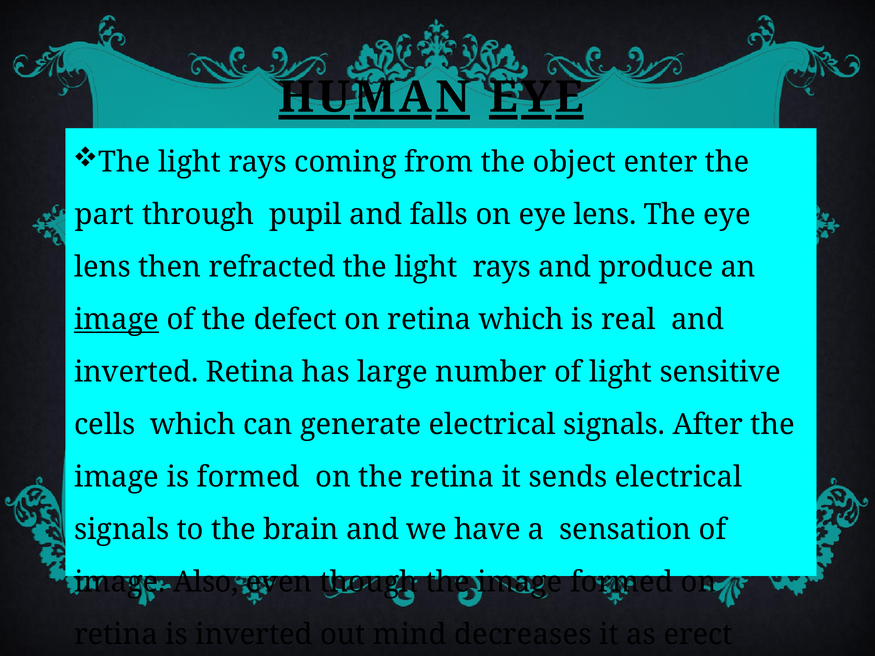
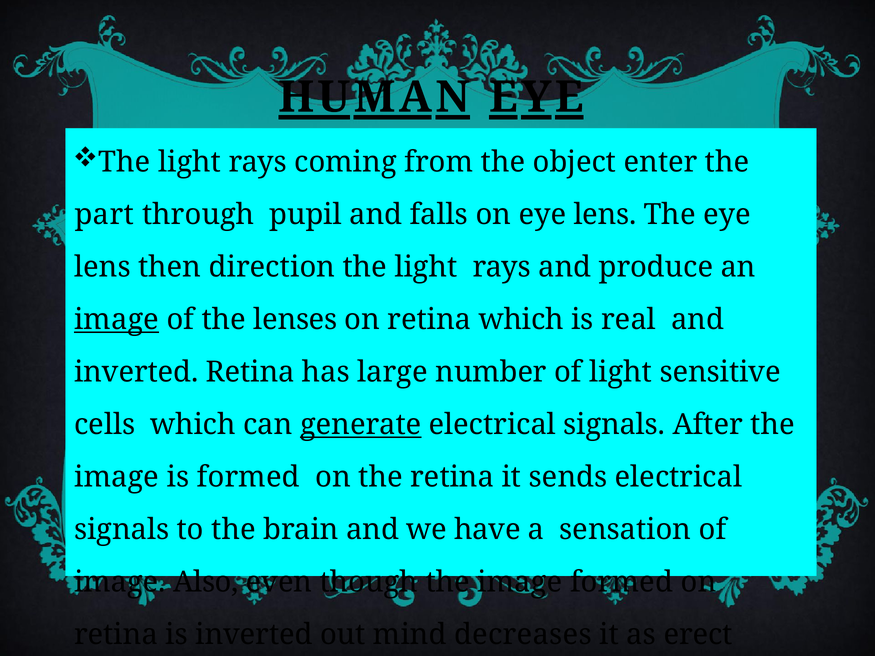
refracted: refracted -> direction
defect: defect -> lenses
generate underline: none -> present
